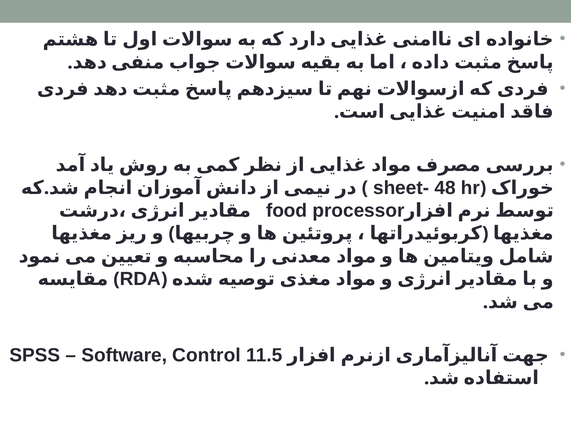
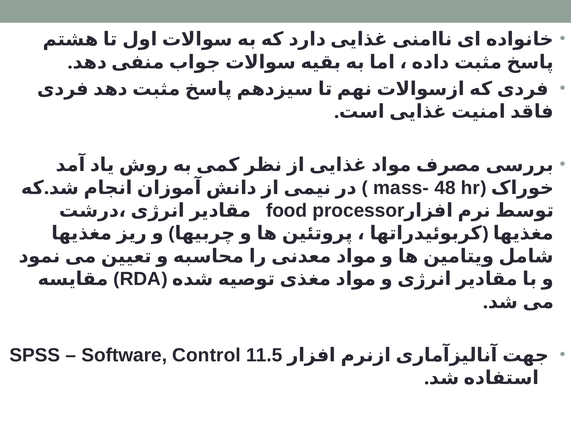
sheet-: sheet- -> mass-
